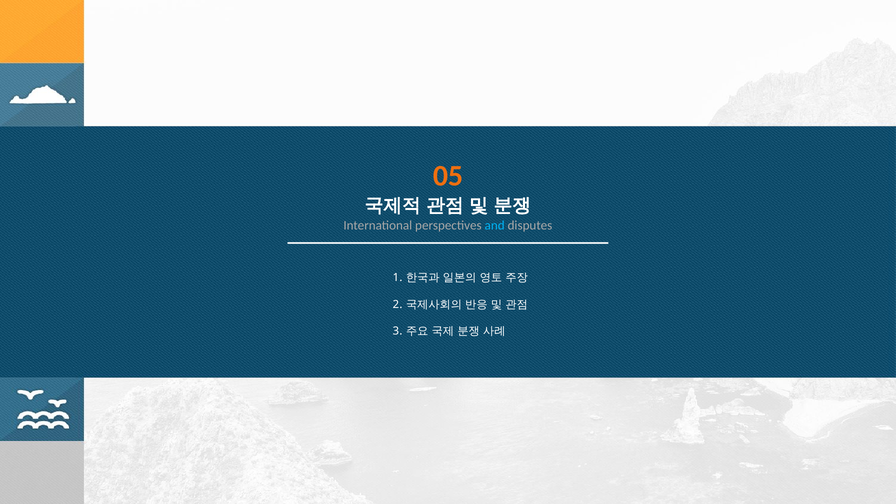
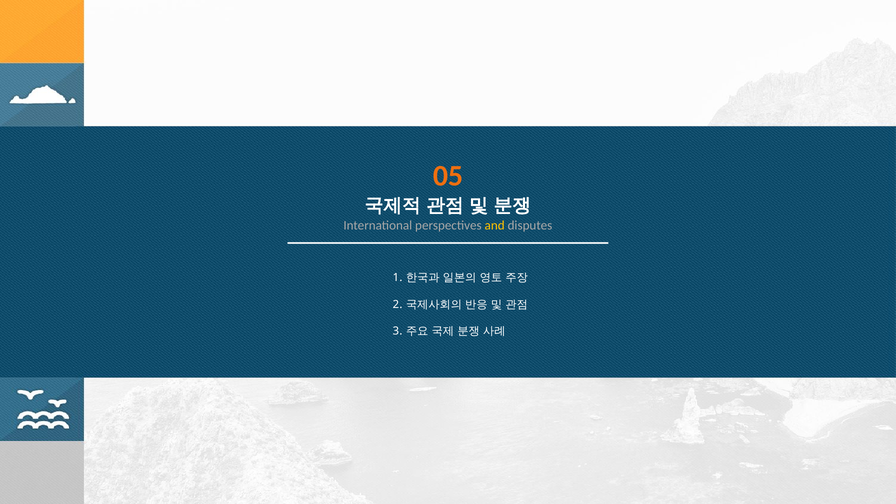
and colour: light blue -> yellow
